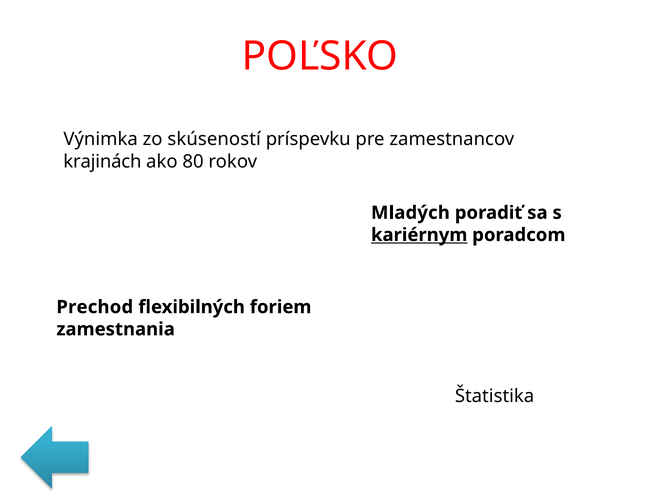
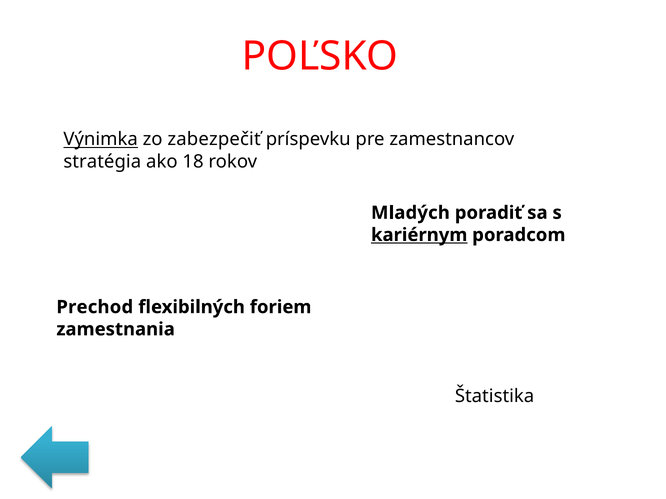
Výnimka underline: none -> present
skúseností: skúseností -> zabezpečiť
krajinách: krajinách -> stratégia
80: 80 -> 18
